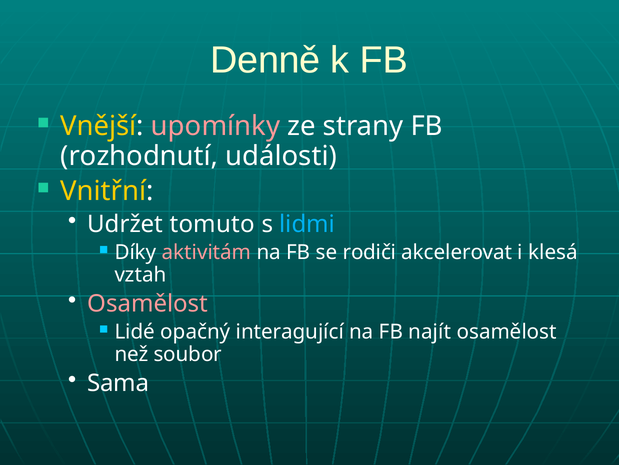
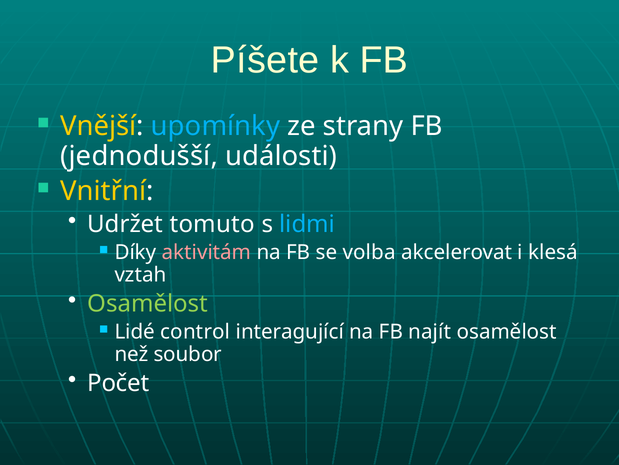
Denně: Denně -> Píšete
upomínky colour: pink -> light blue
rozhodnutí: rozhodnutí -> jednodušší
rodiči: rodiči -> volba
Osamělost at (148, 303) colour: pink -> light green
opačný: opačný -> control
Sama: Sama -> Počet
